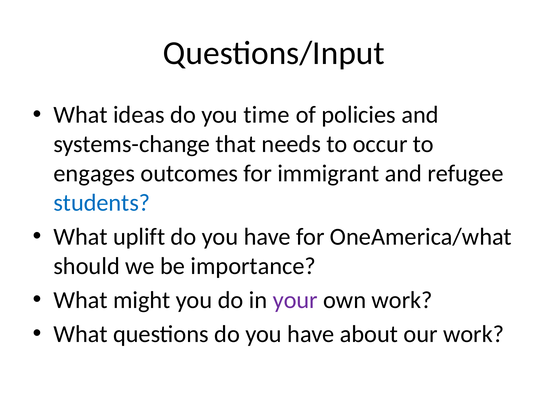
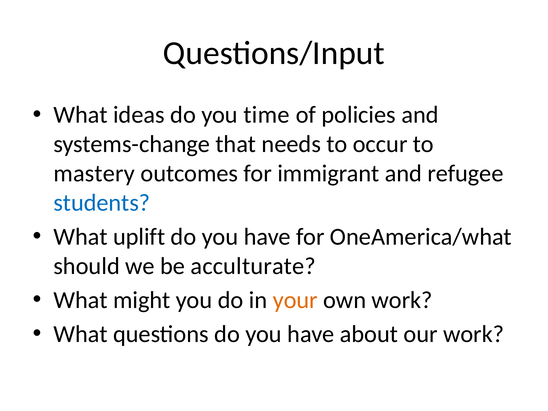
engages: engages -> mastery
importance: importance -> acculturate
your colour: purple -> orange
